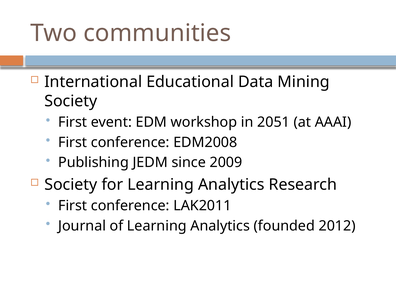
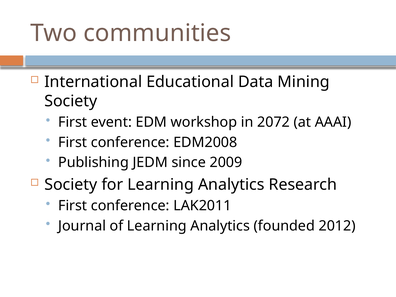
2051: 2051 -> 2072
